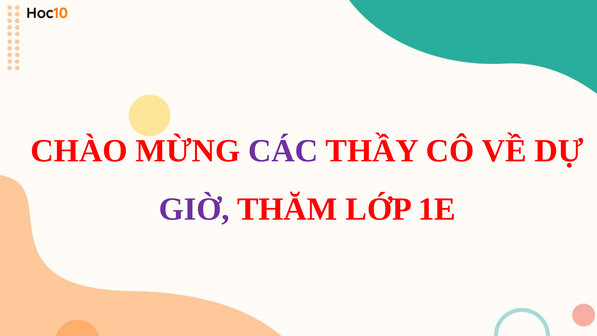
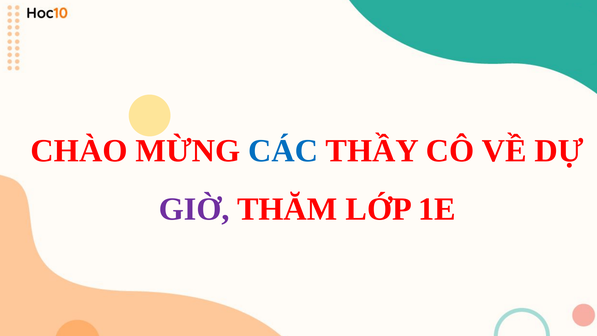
CÁC colour: purple -> blue
